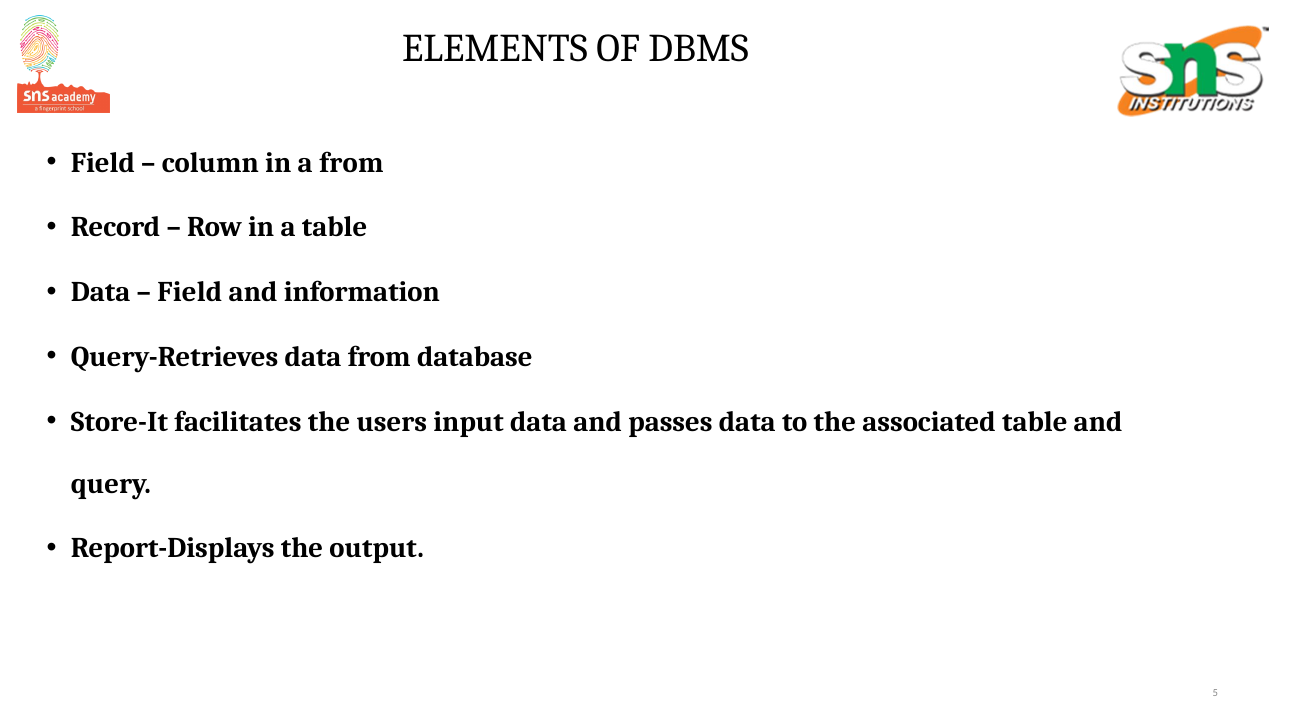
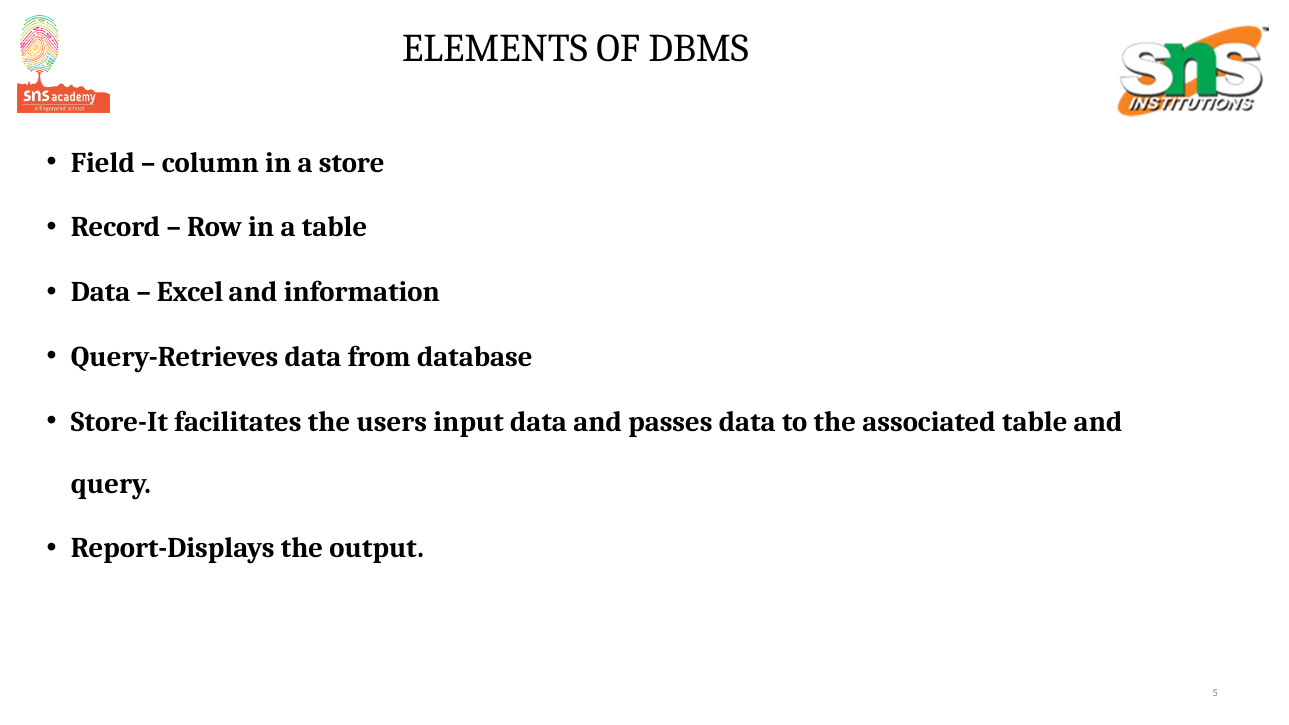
a from: from -> store
Field at (190, 292): Field -> Excel
